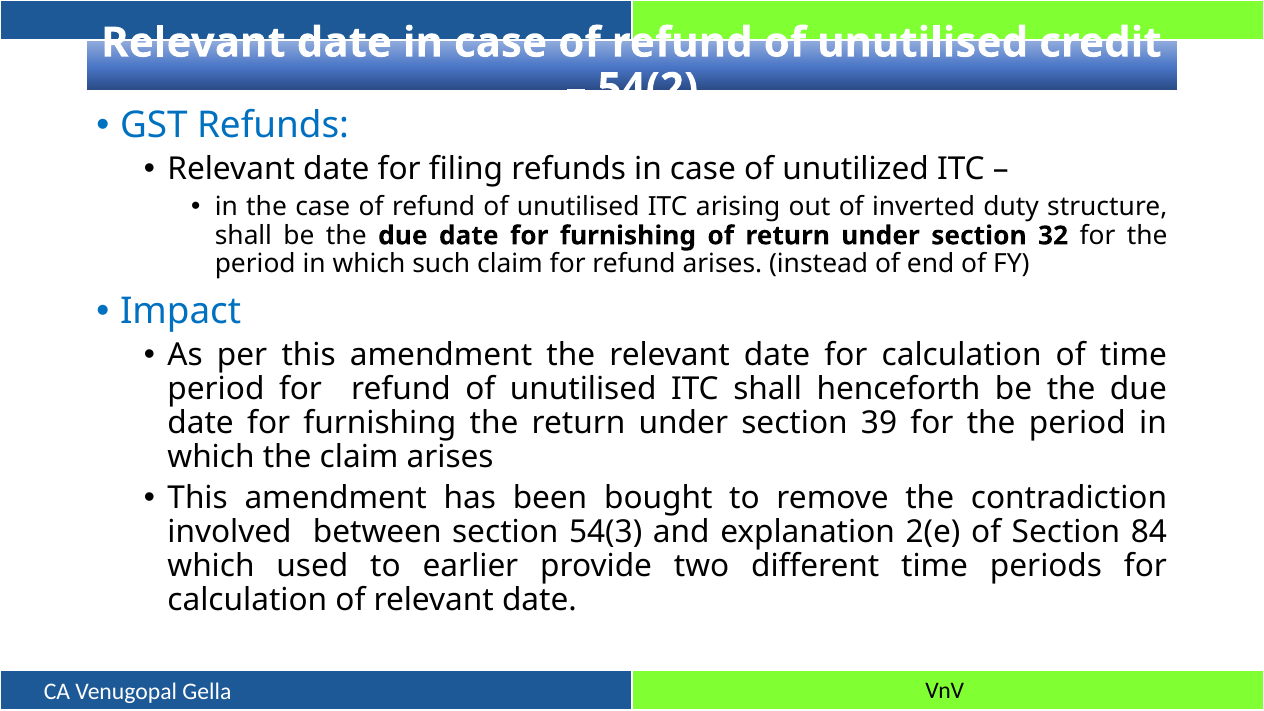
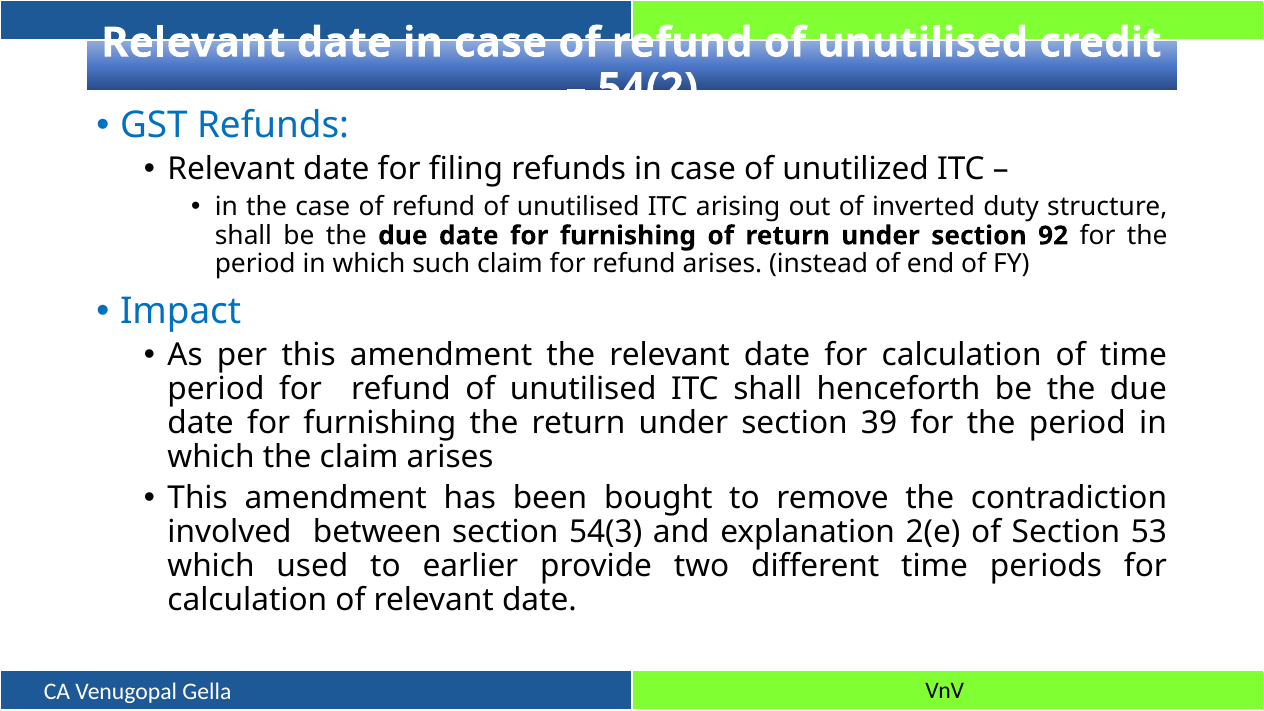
32: 32 -> 92
84: 84 -> 53
